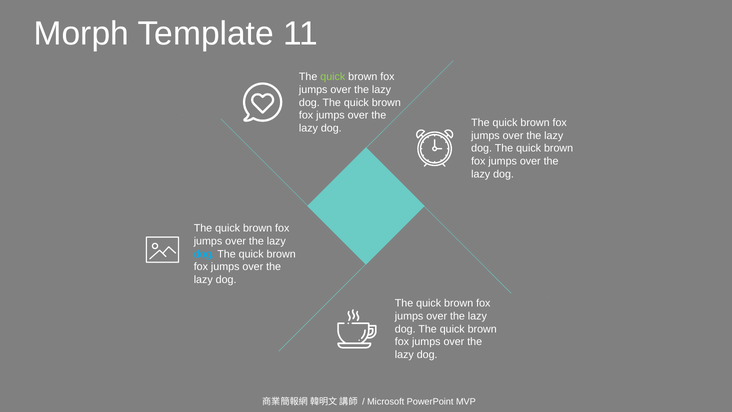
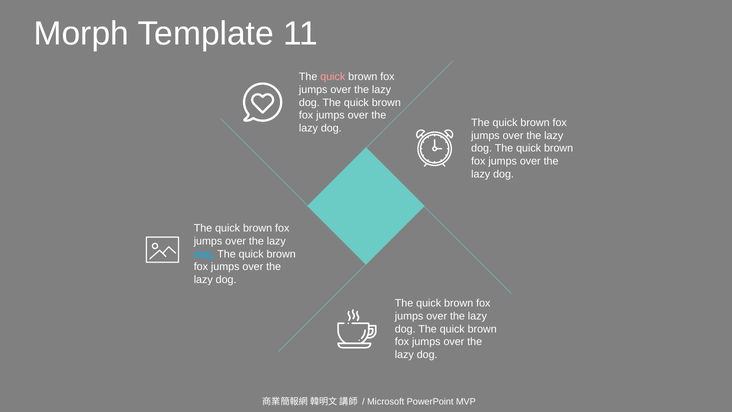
quick at (333, 77) colour: light green -> pink
